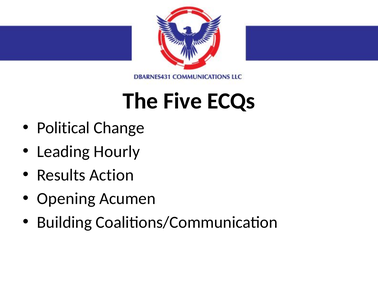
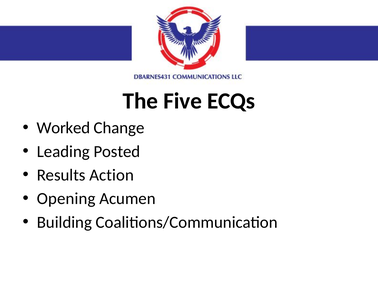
Political: Political -> Worked
Hourly: Hourly -> Posted
